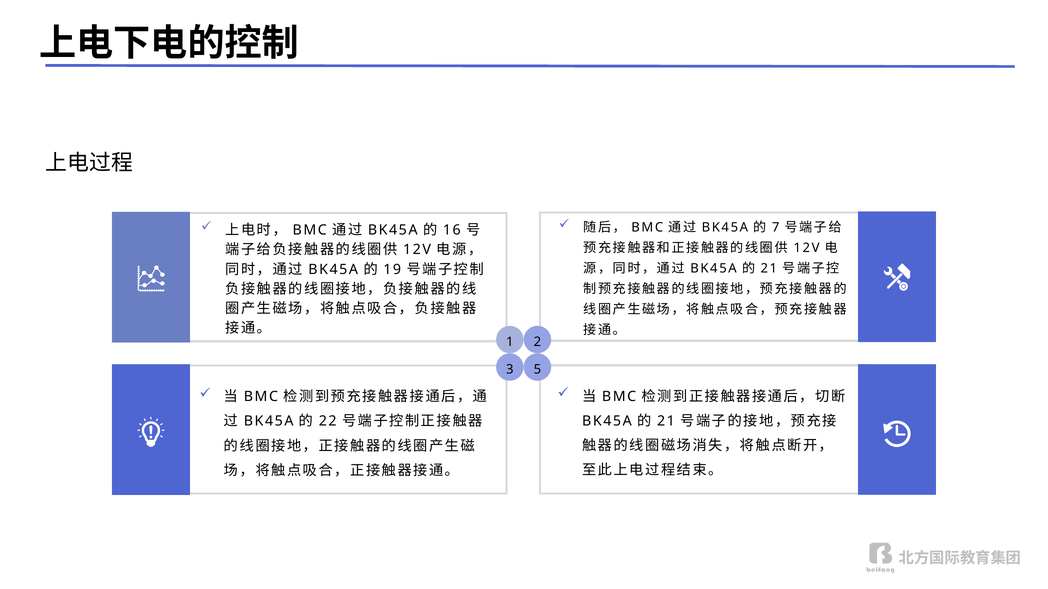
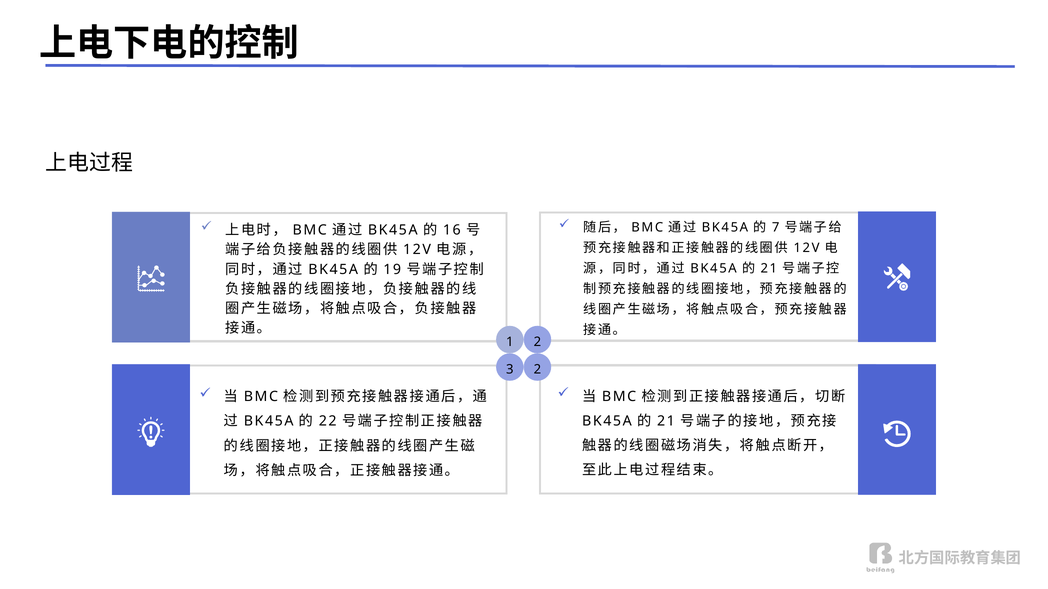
3 5: 5 -> 2
